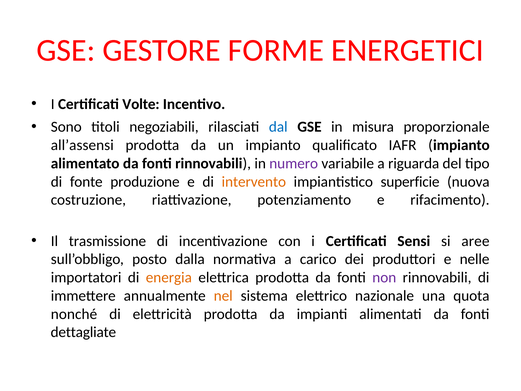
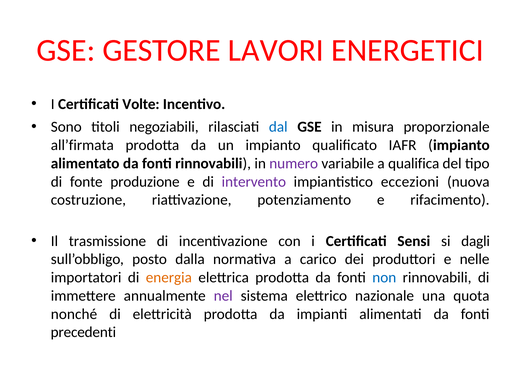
FORME: FORME -> LAVORI
all’assensi: all’assensi -> all’firmata
riguarda: riguarda -> qualifica
intervento colour: orange -> purple
superficie: superficie -> eccezioni
aree: aree -> dagli
non colour: purple -> blue
nel colour: orange -> purple
dettagliate: dettagliate -> precedenti
